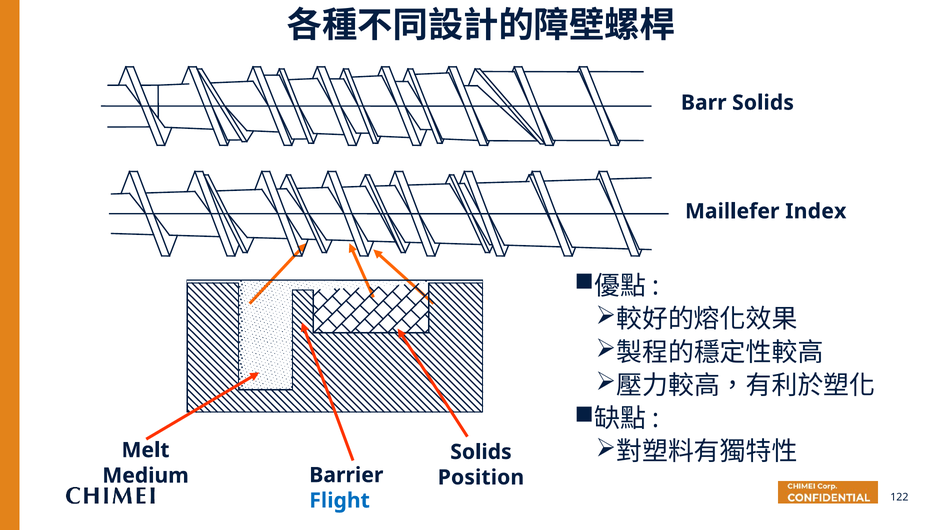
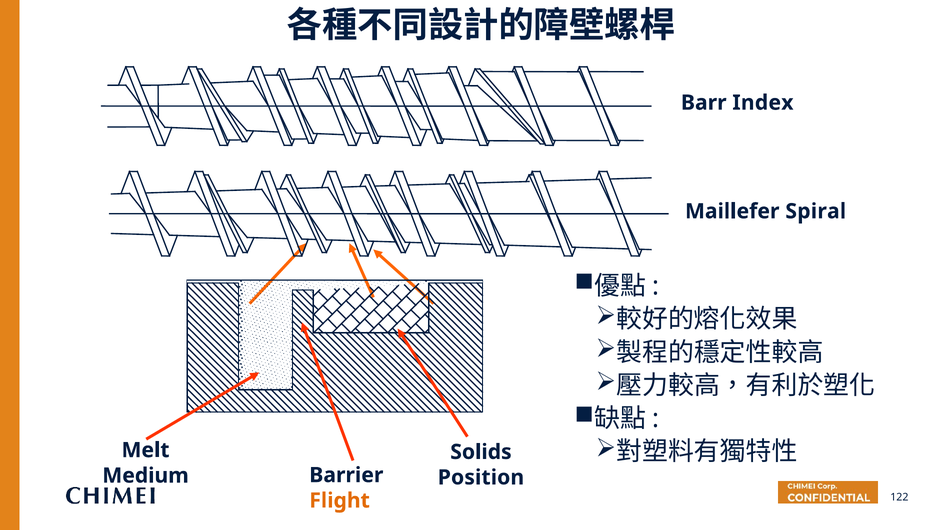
Barr Solids: Solids -> Index
Index: Index -> Spiral
Flight colour: blue -> orange
